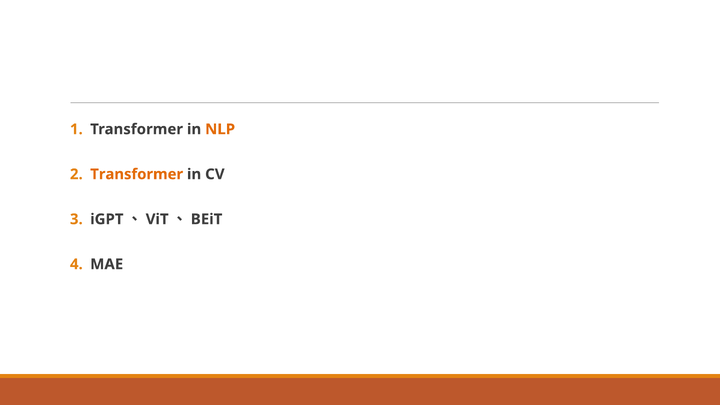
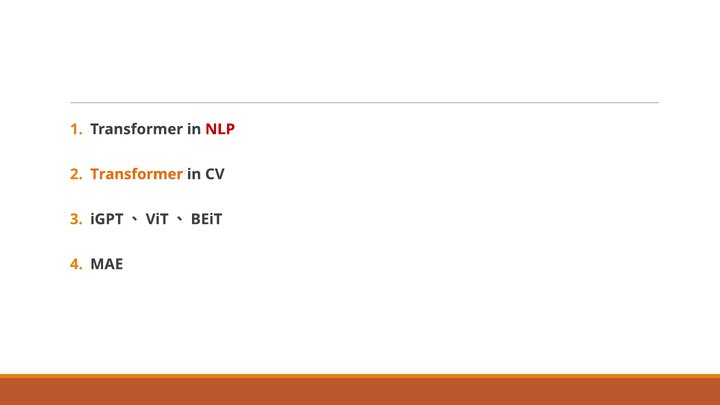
NLP colour: orange -> red
